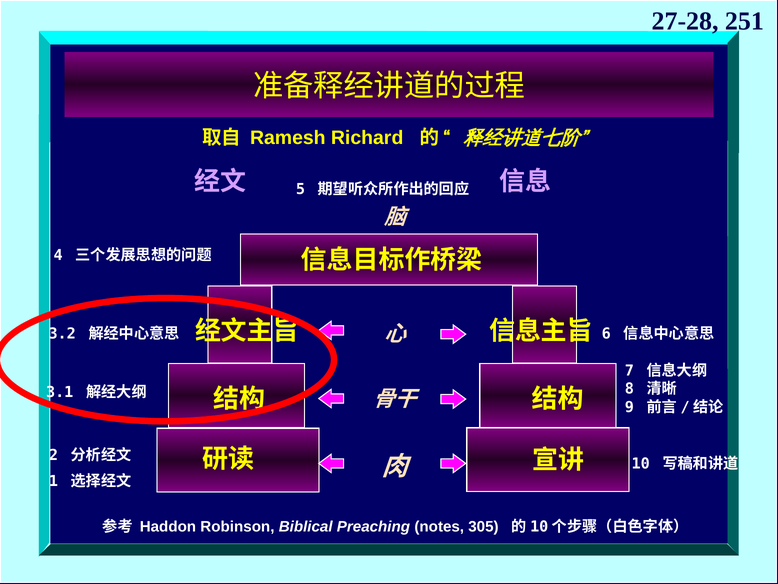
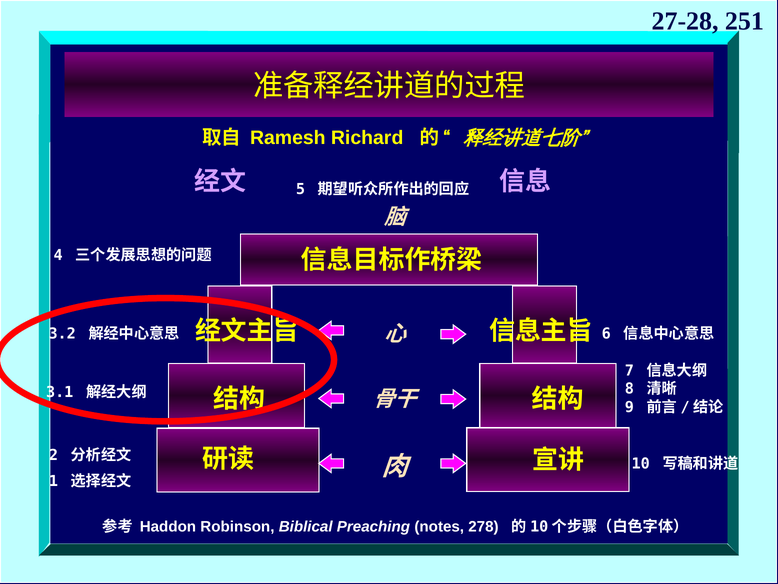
305: 305 -> 278
